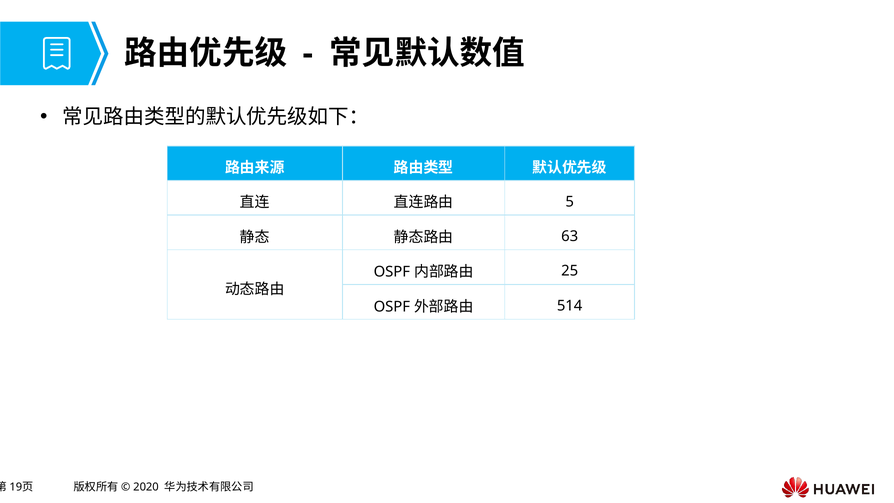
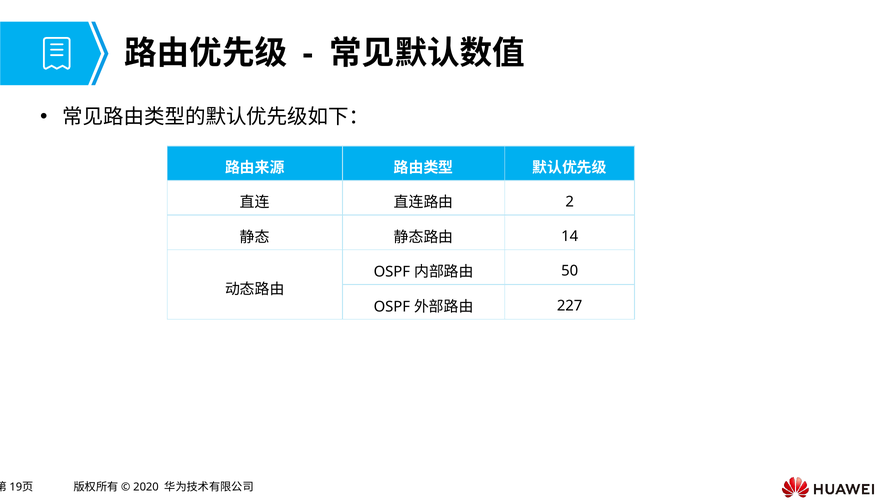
5: 5 -> 2
63: 63 -> 14
25: 25 -> 50
514: 514 -> 227
